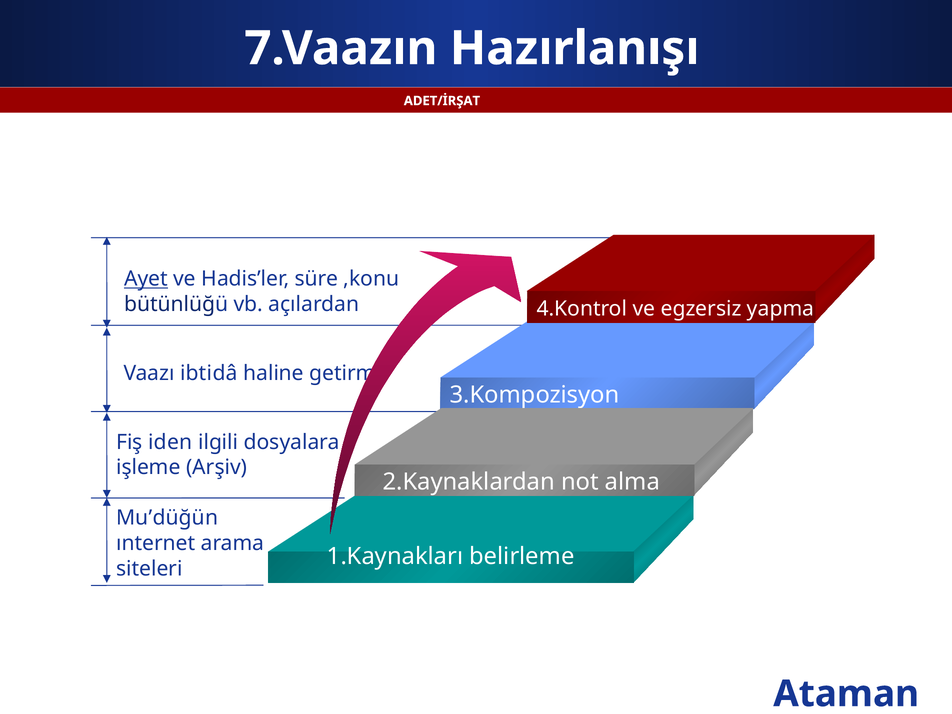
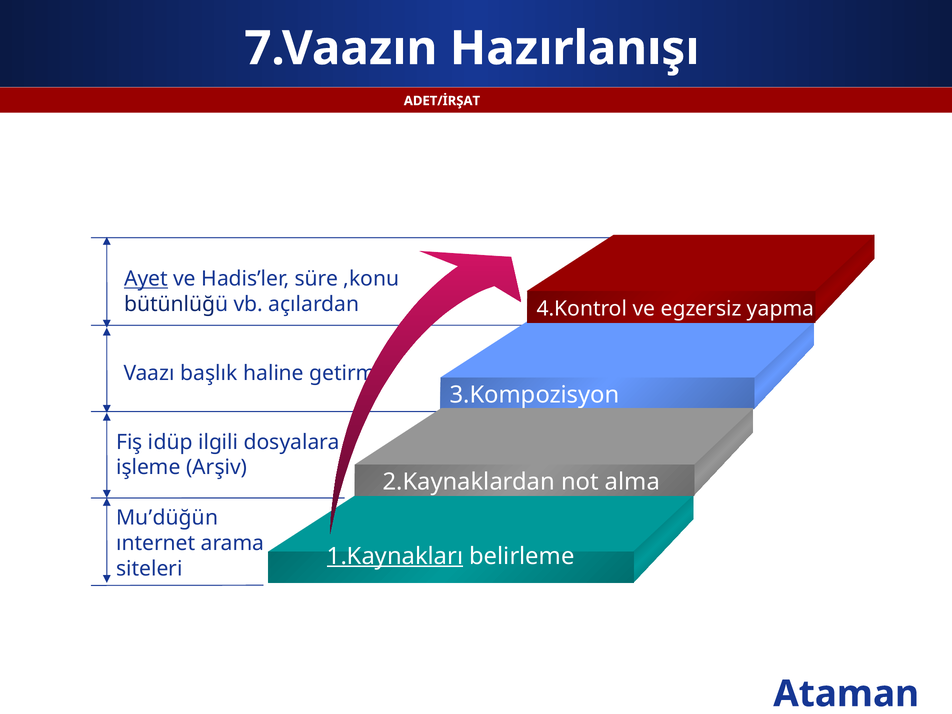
ibtidâ: ibtidâ -> başlık
iden: iden -> idüp
1.Kaynakları underline: none -> present
